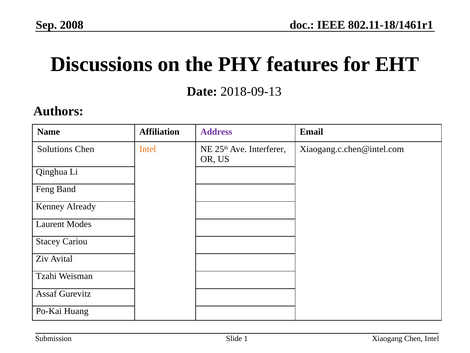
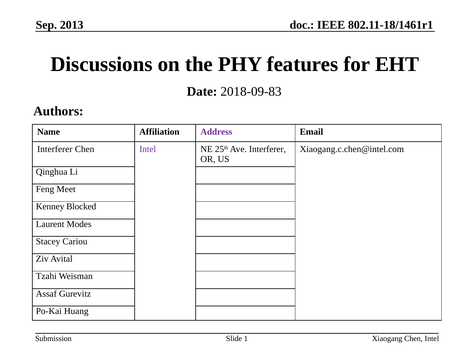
2008: 2008 -> 2013
2018-09-13: 2018-09-13 -> 2018-09-83
Solutions at (55, 149): Solutions -> Interferer
Intel at (148, 149) colour: orange -> purple
Band: Band -> Meet
Already: Already -> Blocked
